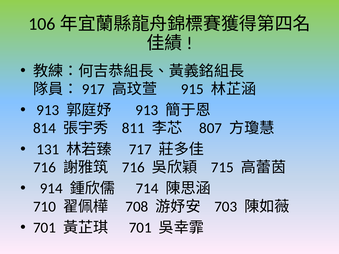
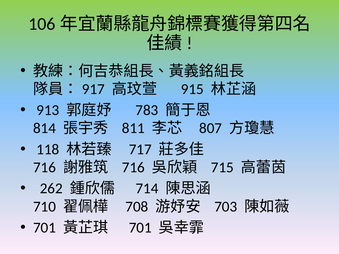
913 at (147, 110): 913 -> 783
131: 131 -> 118
914: 914 -> 262
